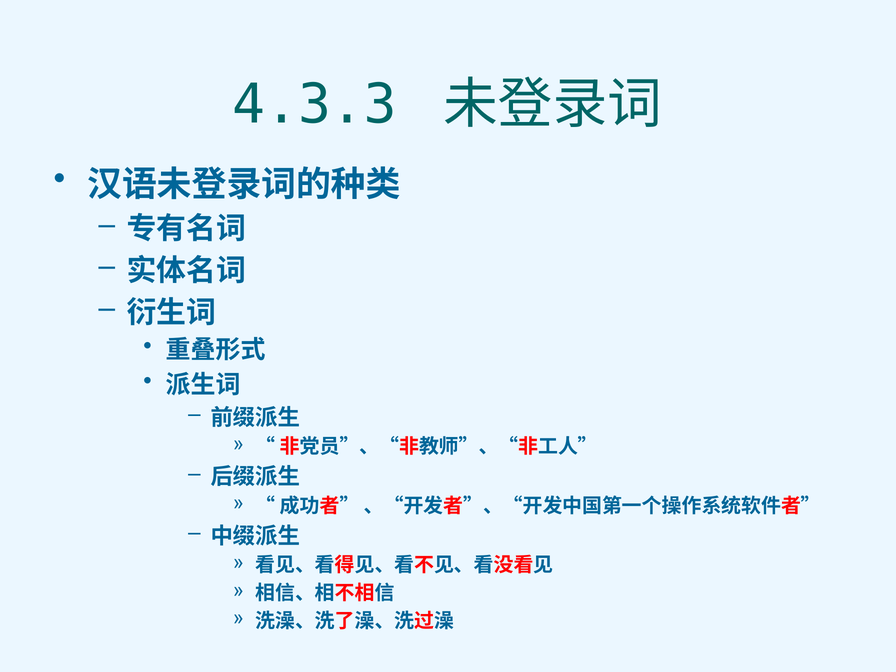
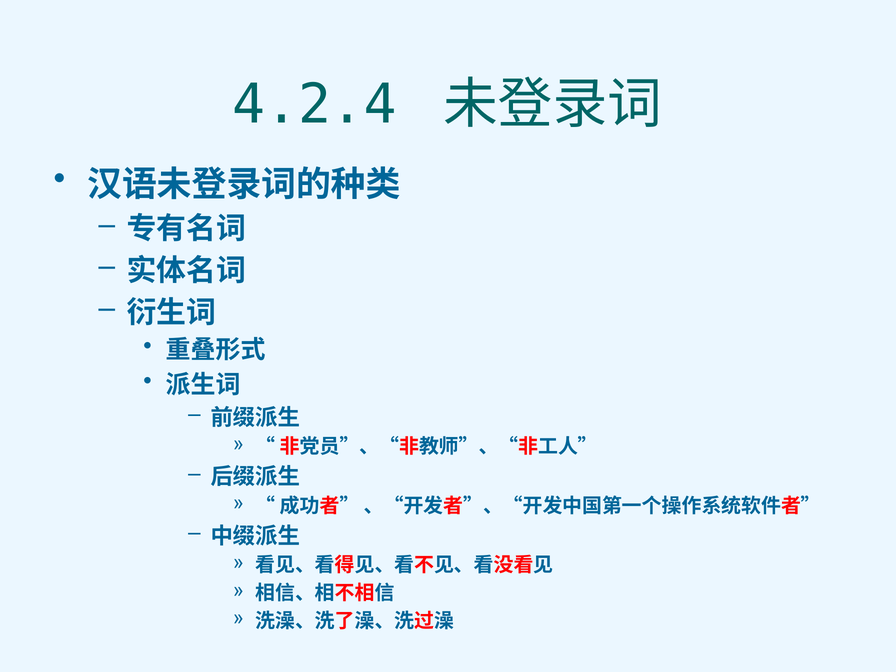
4.3.3: 4.3.3 -> 4.2.4
